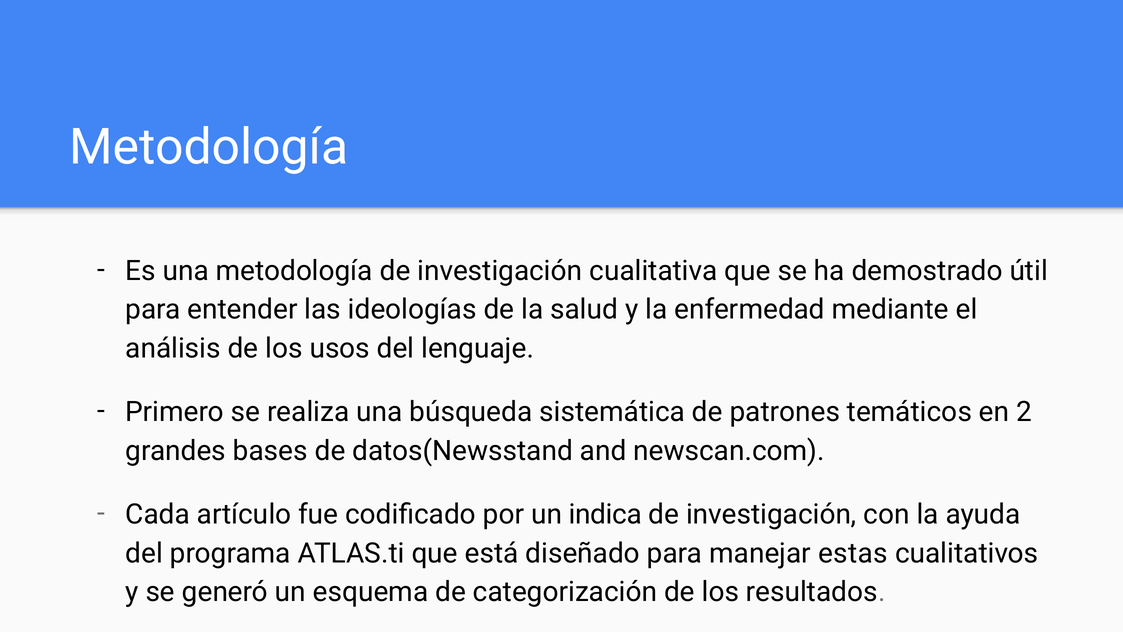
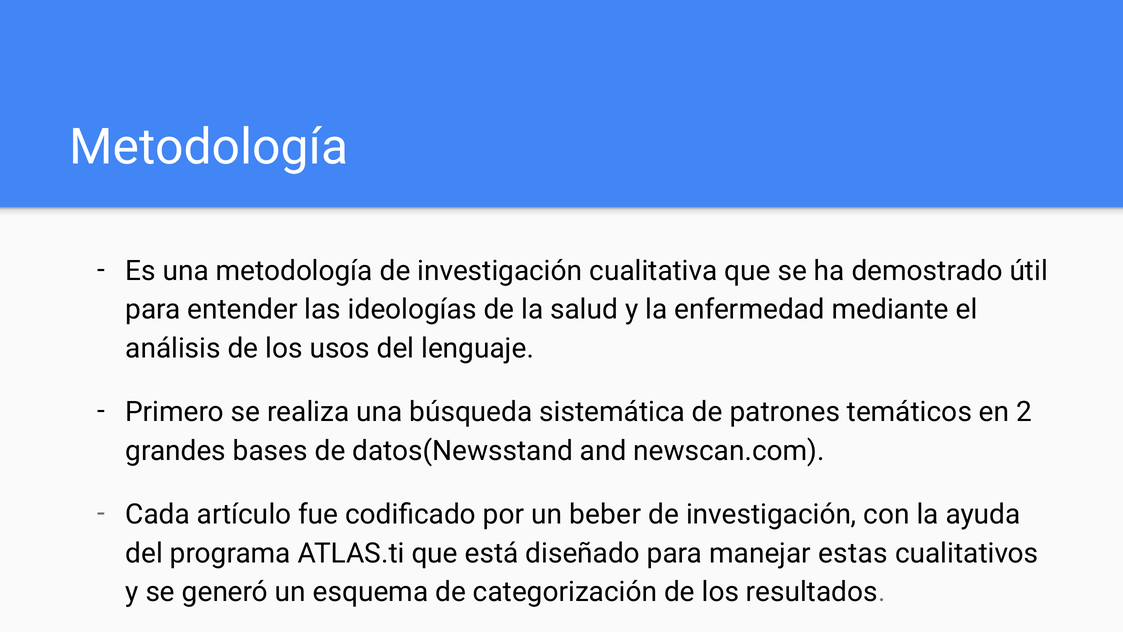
indica: indica -> beber
